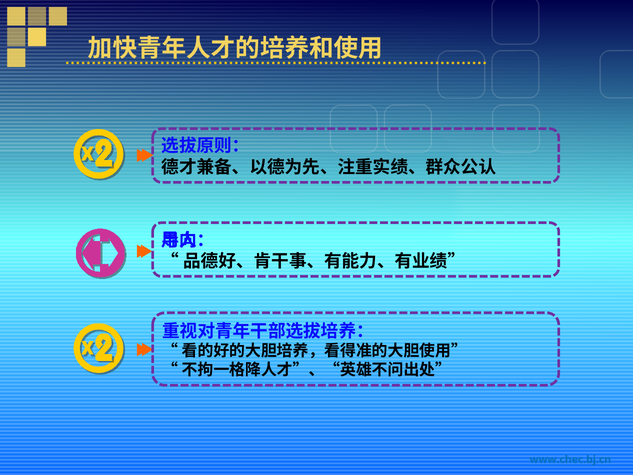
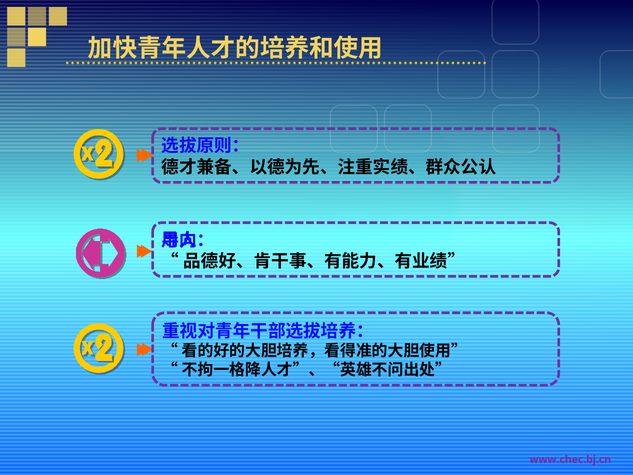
www.chec.bj.cn colour: blue -> purple
